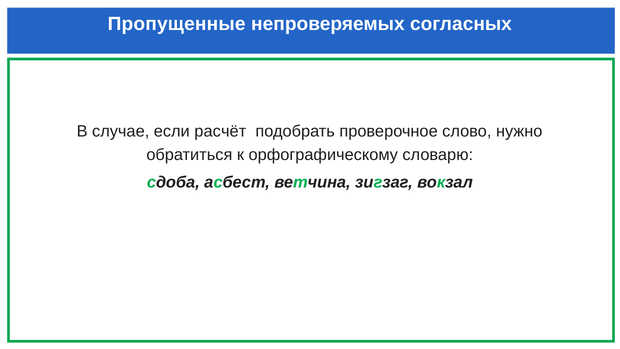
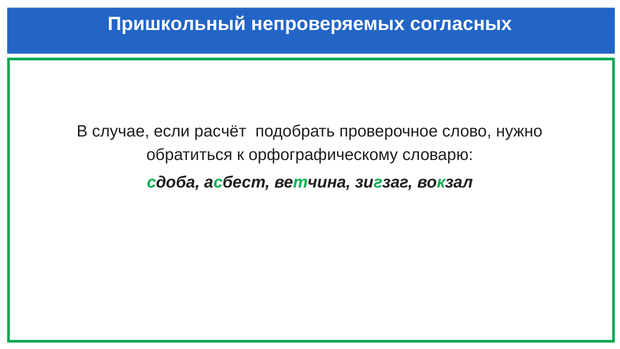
Пропущенные: Пропущенные -> Пришкольный
